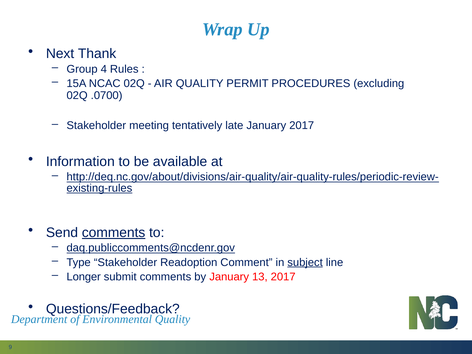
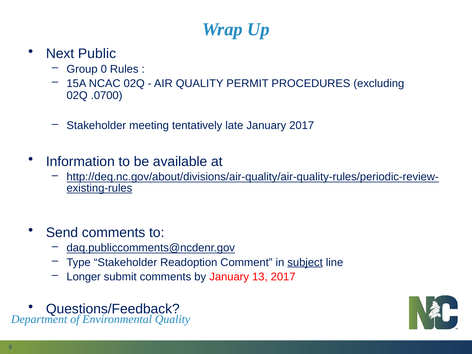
Thank: Thank -> Public
4: 4 -> 0
comments at (114, 233) underline: present -> none
